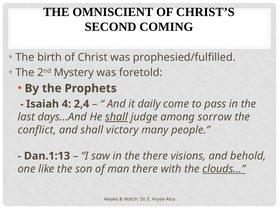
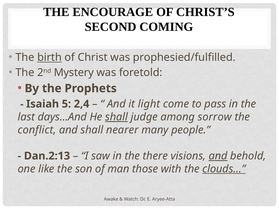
OMNISCIENT: OMNISCIENT -> ENCOURAGE
birth underline: none -> present
4: 4 -> 5
daily: daily -> light
victory: victory -> nearer
Dan.1:13: Dan.1:13 -> Dan.2:13
and at (218, 156) underline: none -> present
man there: there -> those
